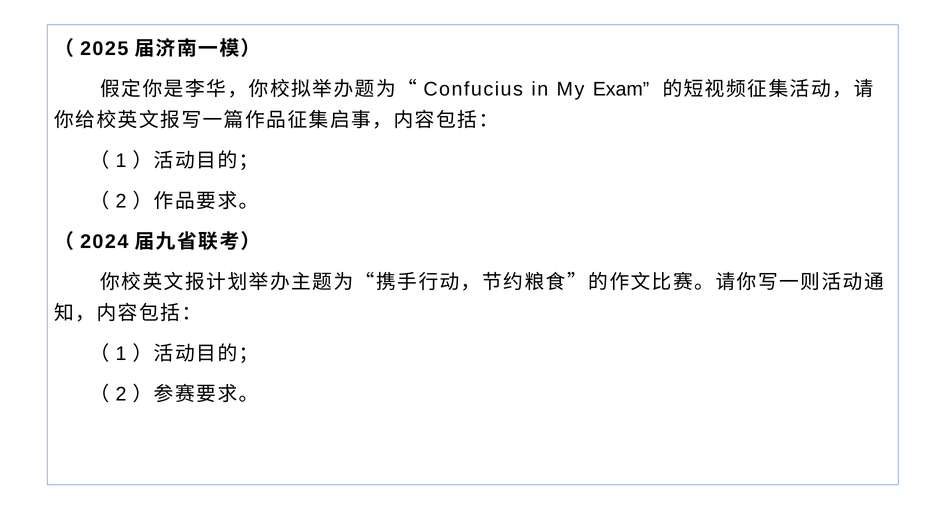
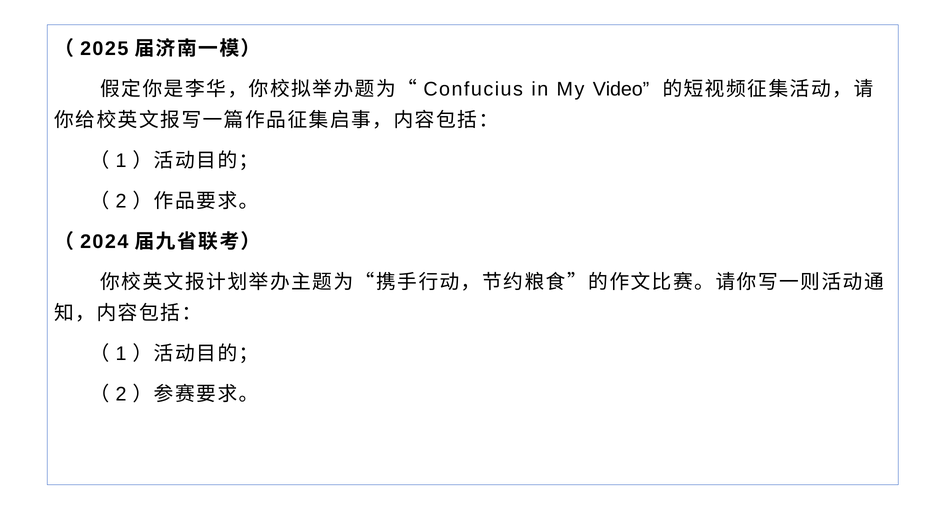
Exam: Exam -> Video
